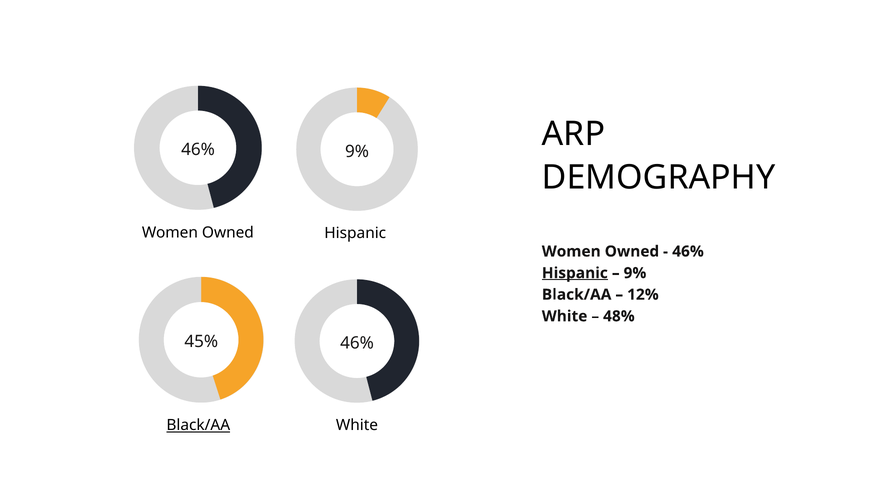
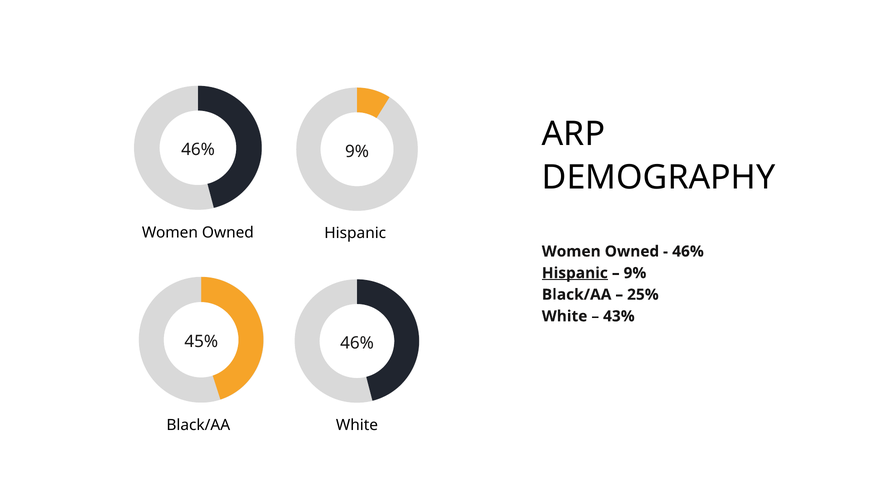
12%: 12% -> 25%
48%: 48% -> 43%
Black/AA at (198, 426) underline: present -> none
